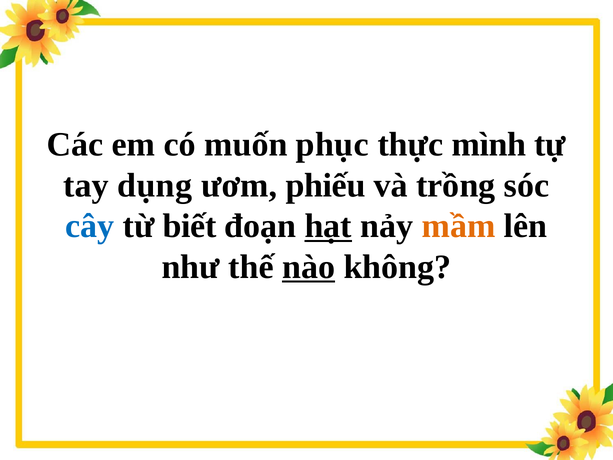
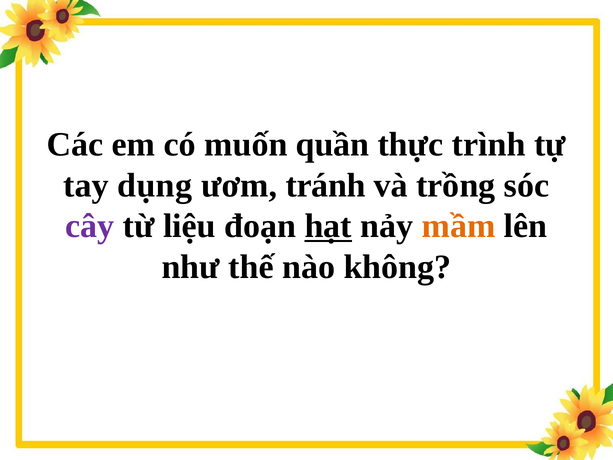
phục: phục -> quần
mình: mình -> trình
phiếu: phiếu -> tránh
cây colour: blue -> purple
biết: biết -> liệu
nào underline: present -> none
